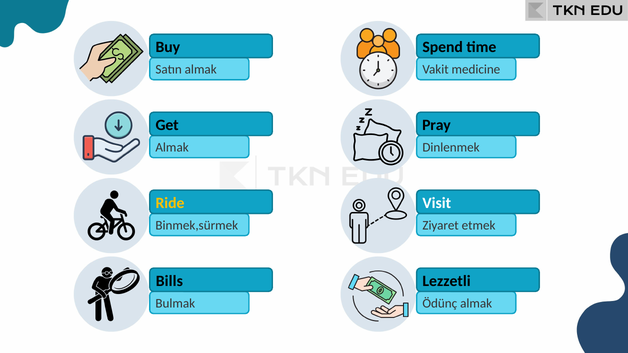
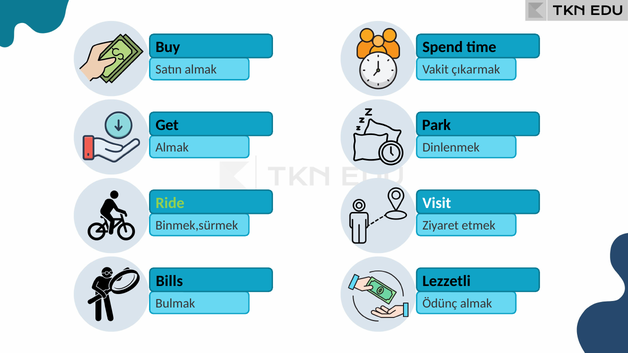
medicine: medicine -> çıkarmak
Pray: Pray -> Park
Ride colour: yellow -> light green
